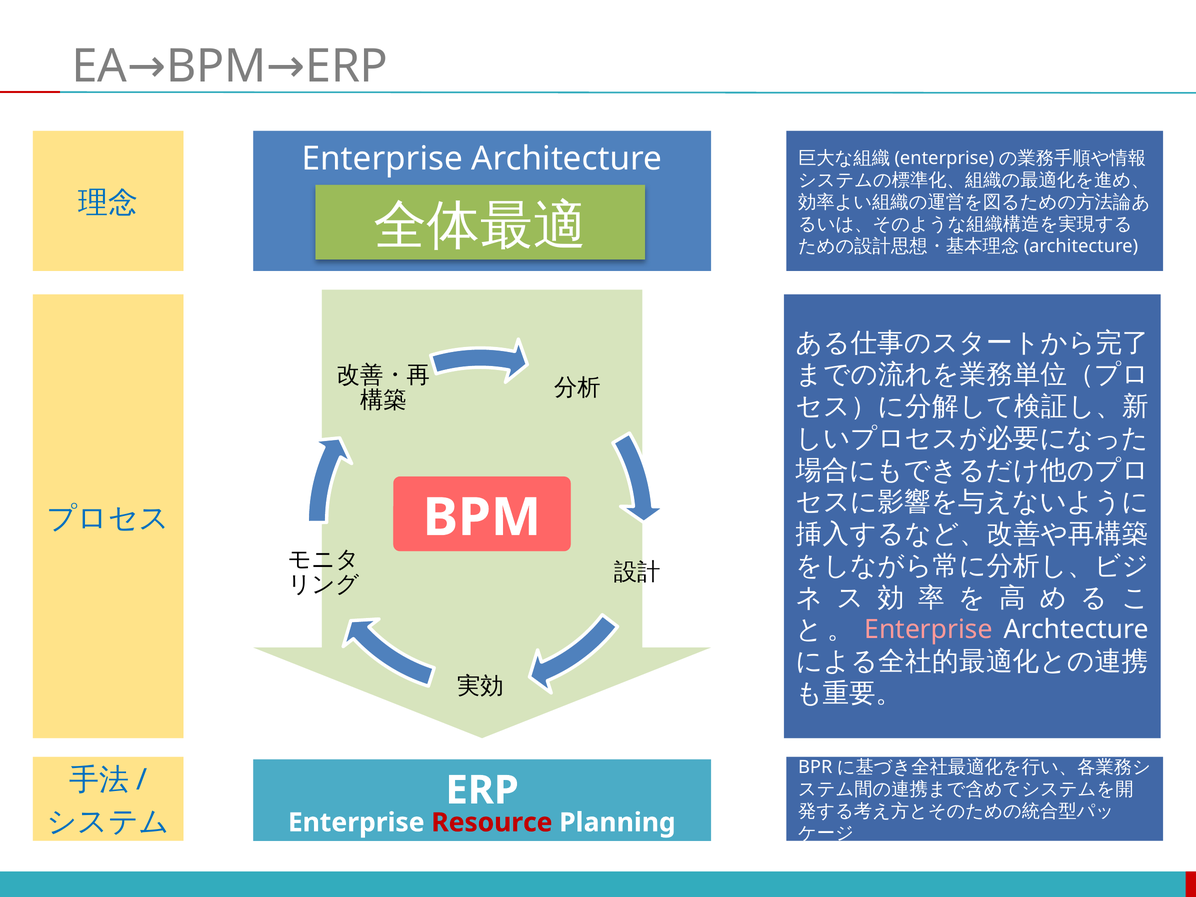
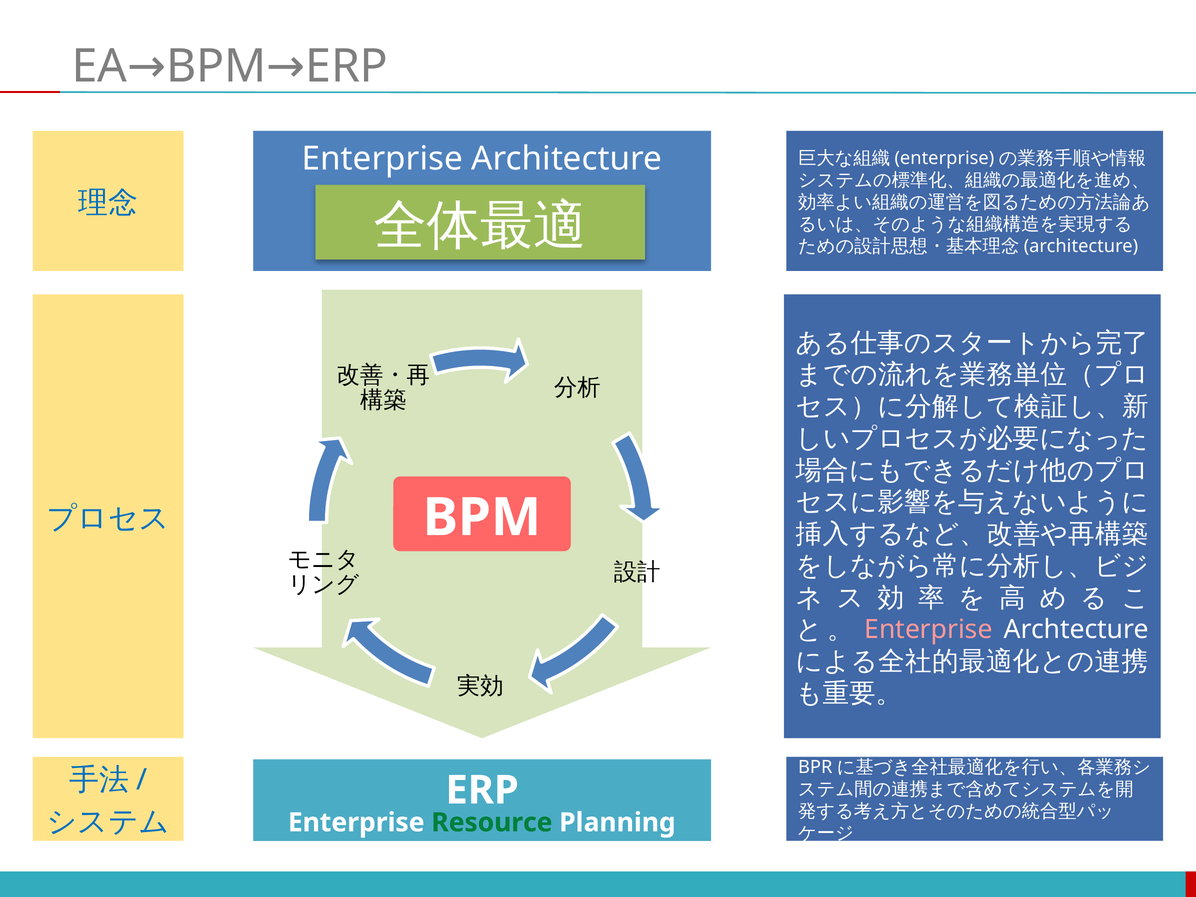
Resource colour: red -> green
